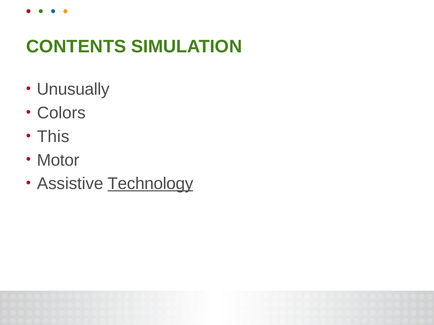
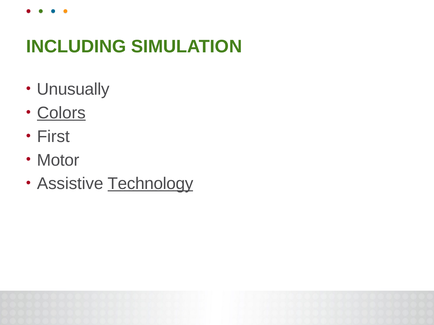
CONTENTS: CONTENTS -> INCLUDING
Colors underline: none -> present
This: This -> First
